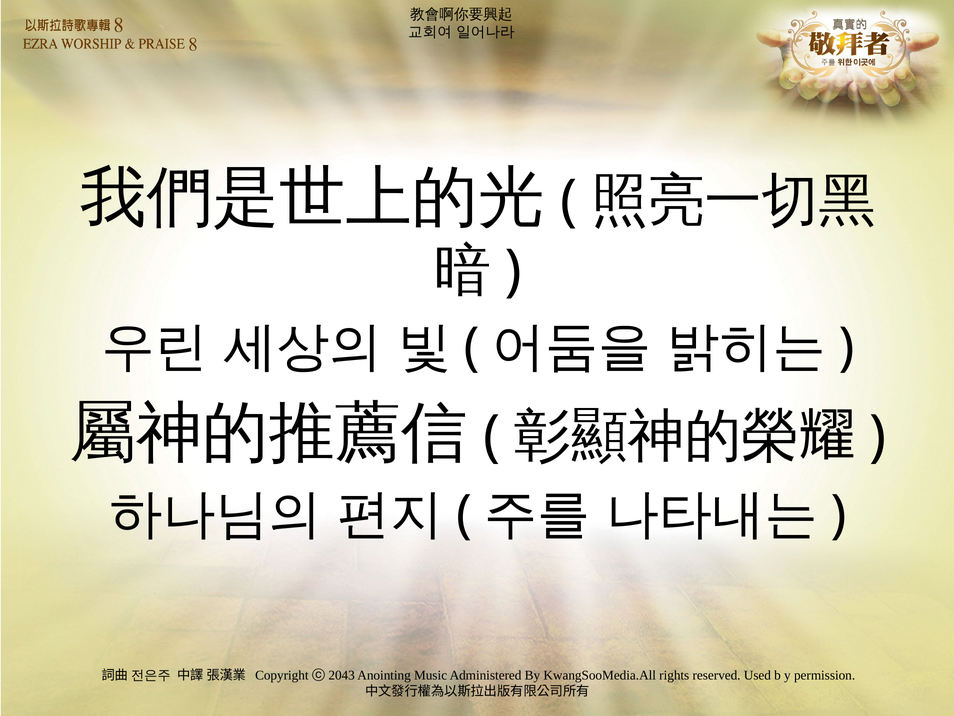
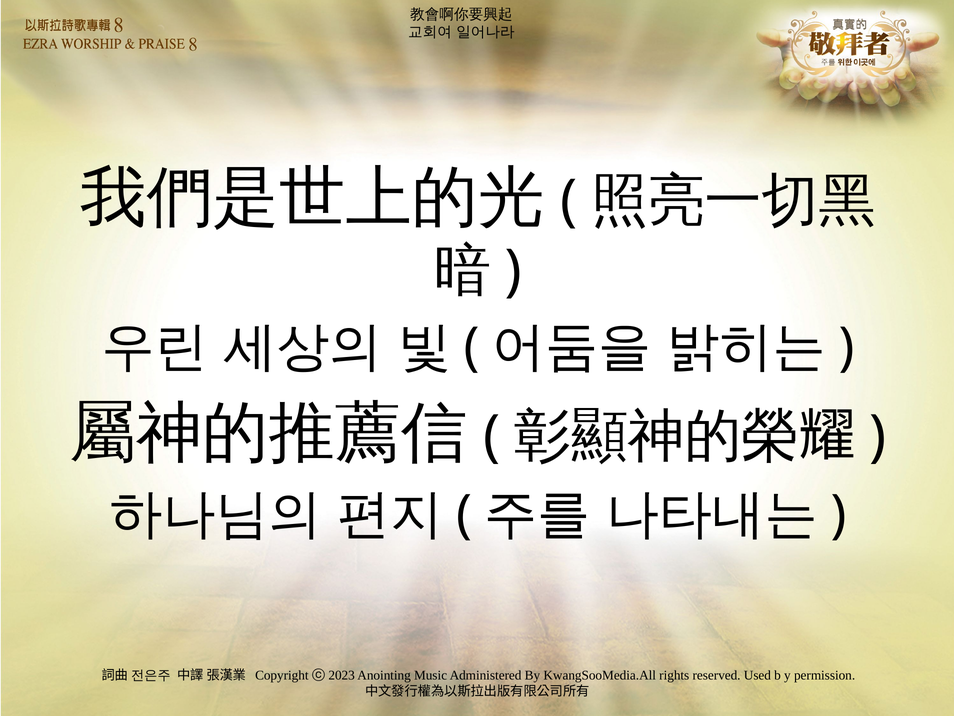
2043: 2043 -> 2023
